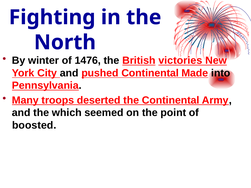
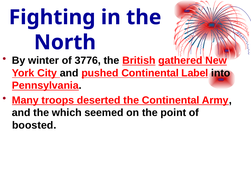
1476: 1476 -> 3776
victories: victories -> gathered
Made: Made -> Label
